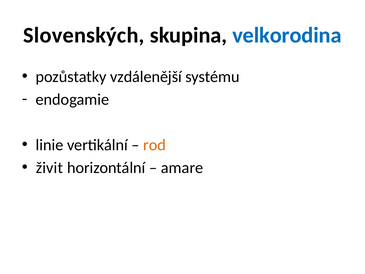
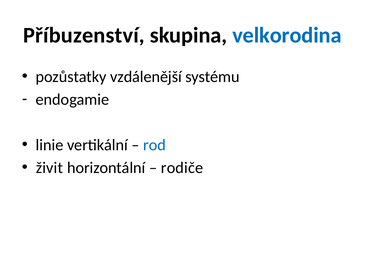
Slovenských: Slovenských -> Příbuzenství
rod colour: orange -> blue
amare: amare -> rodiče
